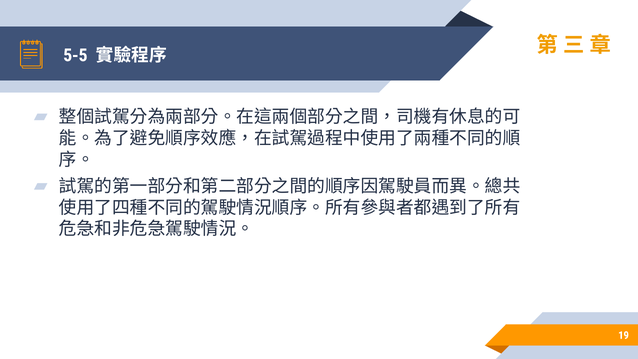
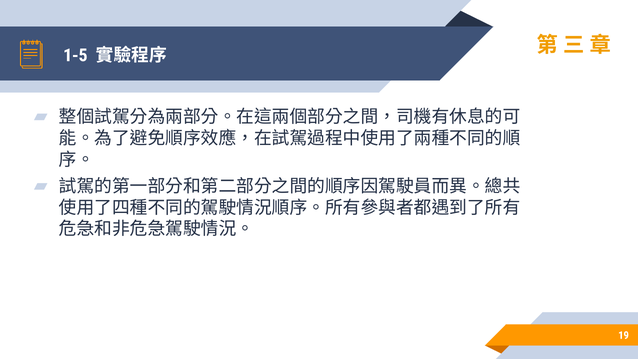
5-5: 5-5 -> 1-5
